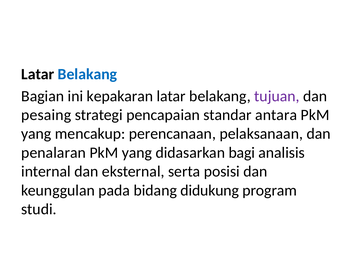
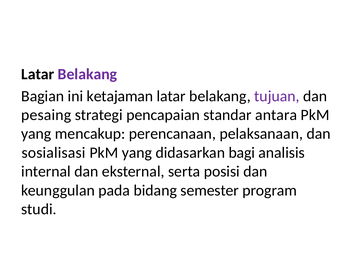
Belakang at (87, 74) colour: blue -> purple
kepakaran: kepakaran -> ketajaman
penalaran: penalaran -> sosialisasi
didukung: didukung -> semester
